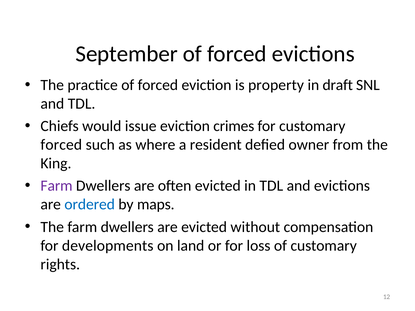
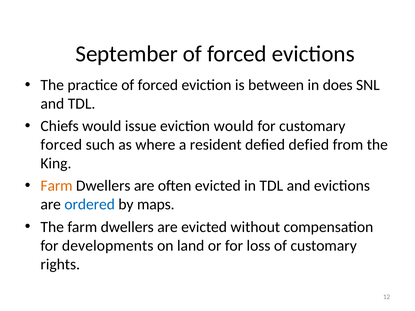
property: property -> between
draft: draft -> does
eviction crimes: crimes -> would
defied owner: owner -> defied
Farm at (57, 186) colour: purple -> orange
